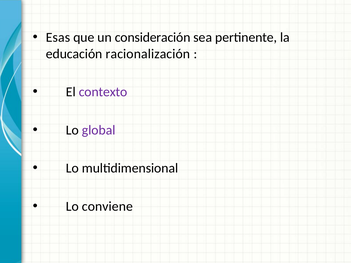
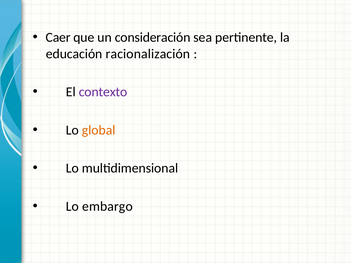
Esas: Esas -> Caer
global colour: purple -> orange
conviene: conviene -> embargo
